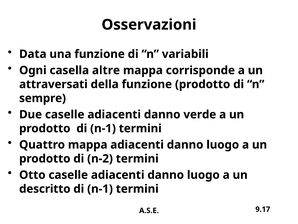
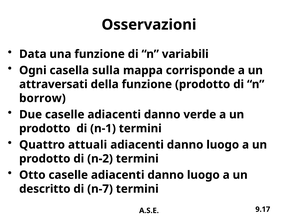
altre: altre -> sulla
sempre: sempre -> borrow
Quattro mappa: mappa -> attuali
n-1 at (100, 188): n-1 -> n-7
